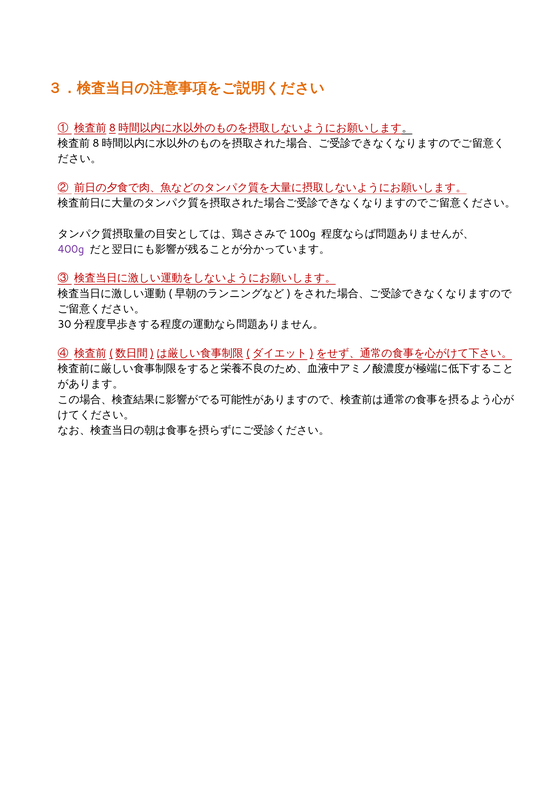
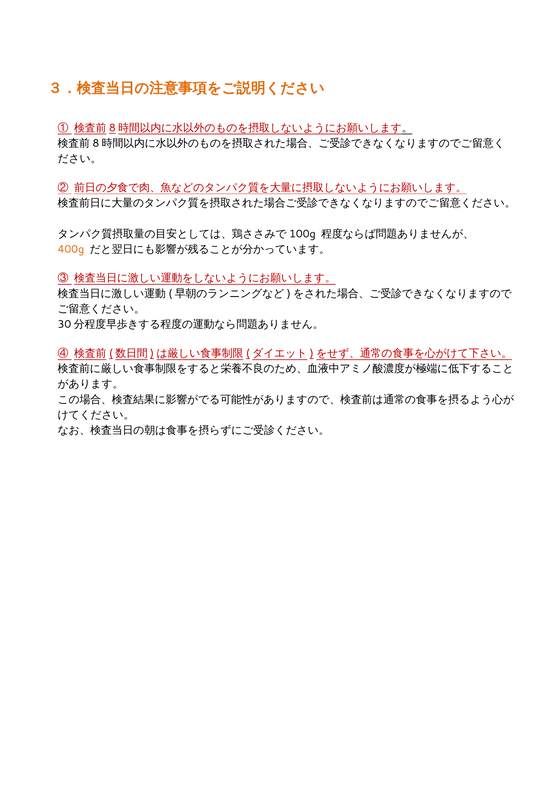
400g colour: purple -> orange
